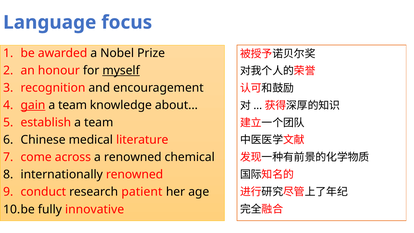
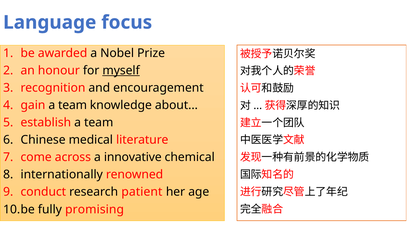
gain underline: present -> none
a renowned: renowned -> innovative
innovative: innovative -> promising
